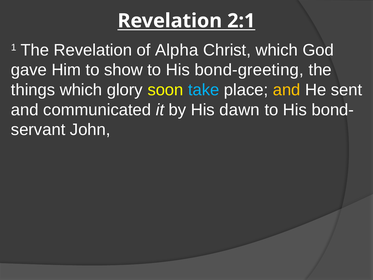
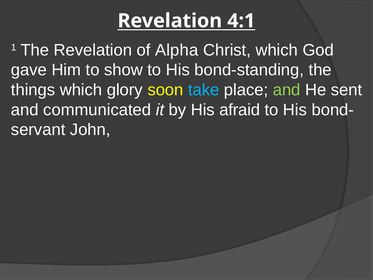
2:1: 2:1 -> 4:1
bond-greeting: bond-greeting -> bond-standing
and at (287, 90) colour: yellow -> light green
dawn: dawn -> afraid
